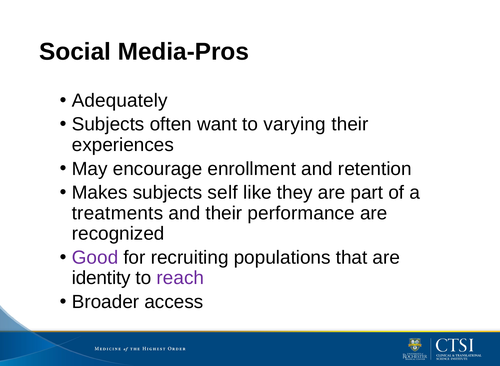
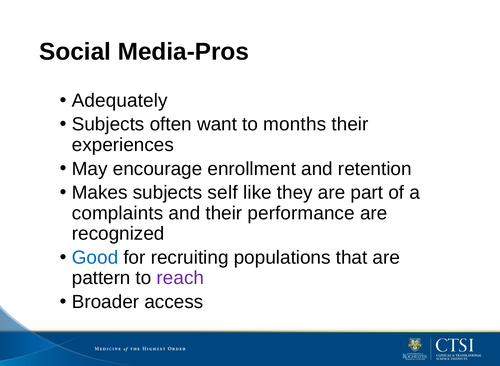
varying: varying -> months
treatments: treatments -> complaints
Good colour: purple -> blue
identity: identity -> pattern
